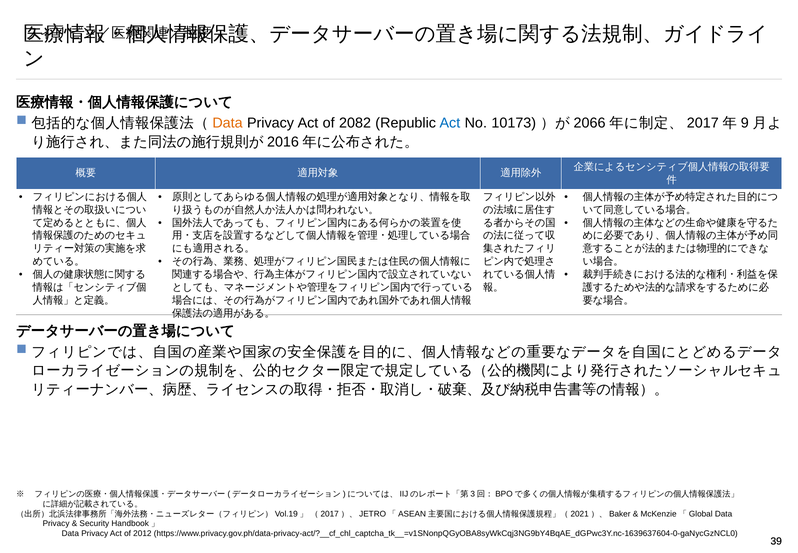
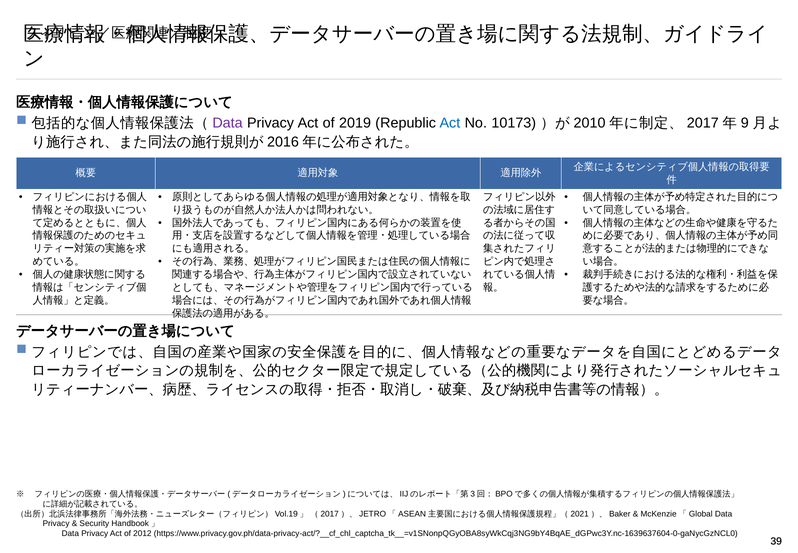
Data at (228, 123) colour: orange -> purple
2082: 2082 -> 2019
2066: 2066 -> 2010
